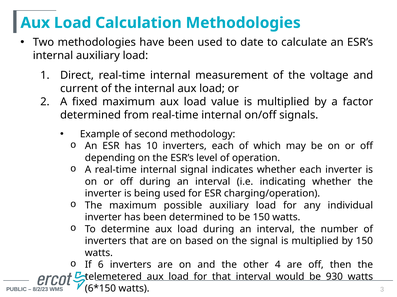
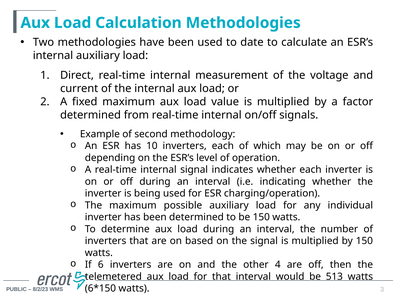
930: 930 -> 513
